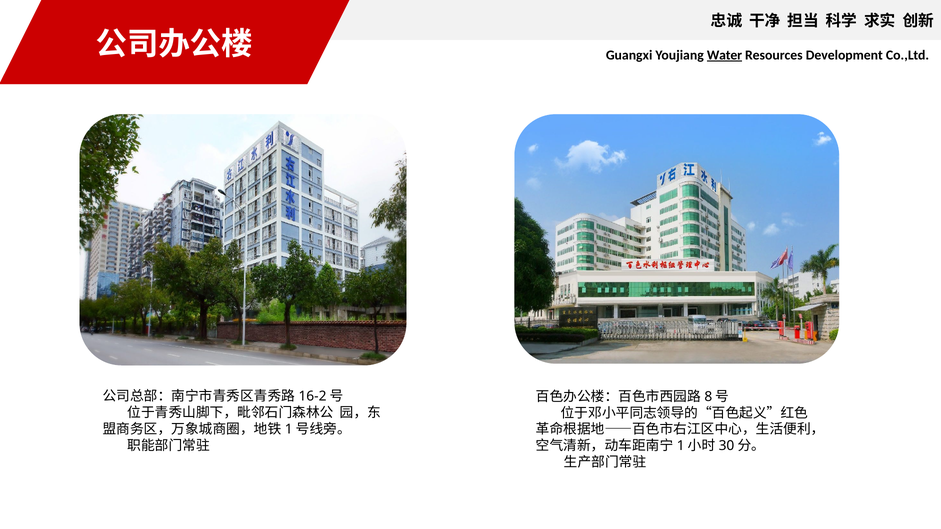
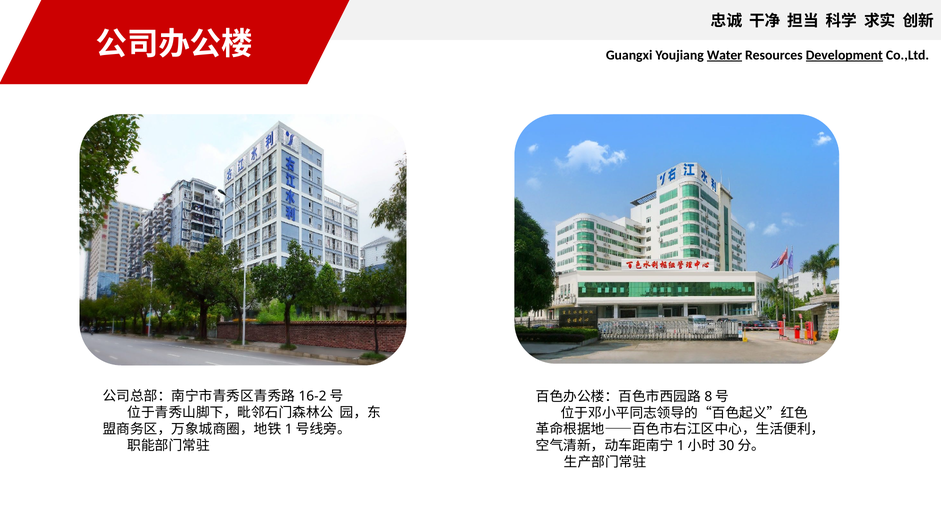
Development underline: none -> present
